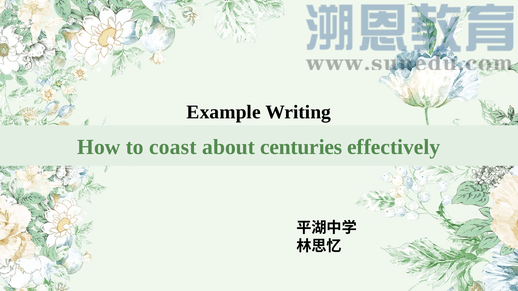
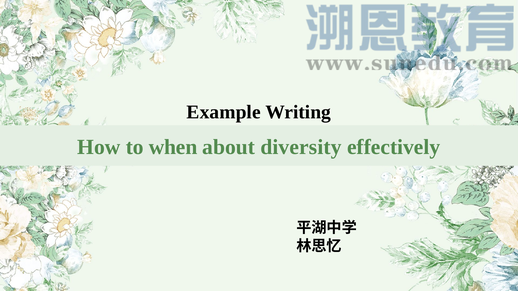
coast: coast -> when
centuries: centuries -> diversity
